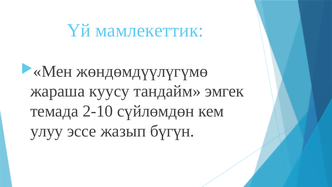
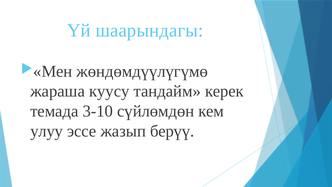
мамлекеттик: мамлекеттик -> шаарындагы
эмгек: эмгек -> керек
2-10: 2-10 -> 3-10
бүгүн: бүгүн -> берүү
